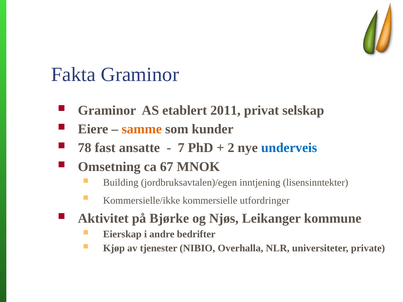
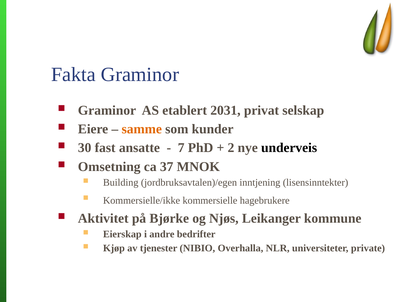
2011: 2011 -> 2031
78: 78 -> 30
underveis colour: blue -> black
67: 67 -> 37
utfordringer: utfordringer -> hagebrukere
